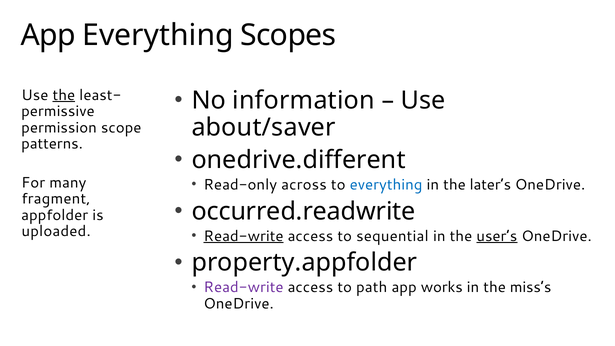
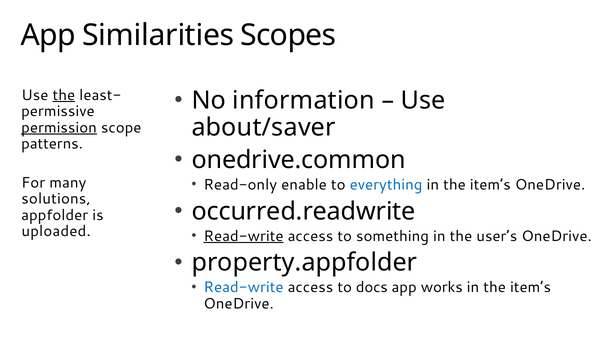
App Everything: Everything -> Similarities
permission underline: none -> present
onedrive.different: onedrive.different -> onedrive.common
across: across -> enable
later’s at (490, 185): later’s -> item’s
fragment: fragment -> solutions
sequential: sequential -> something
user’s underline: present -> none
Read-write at (244, 287) colour: purple -> blue
path: path -> docs
miss’s at (531, 287): miss’s -> item’s
